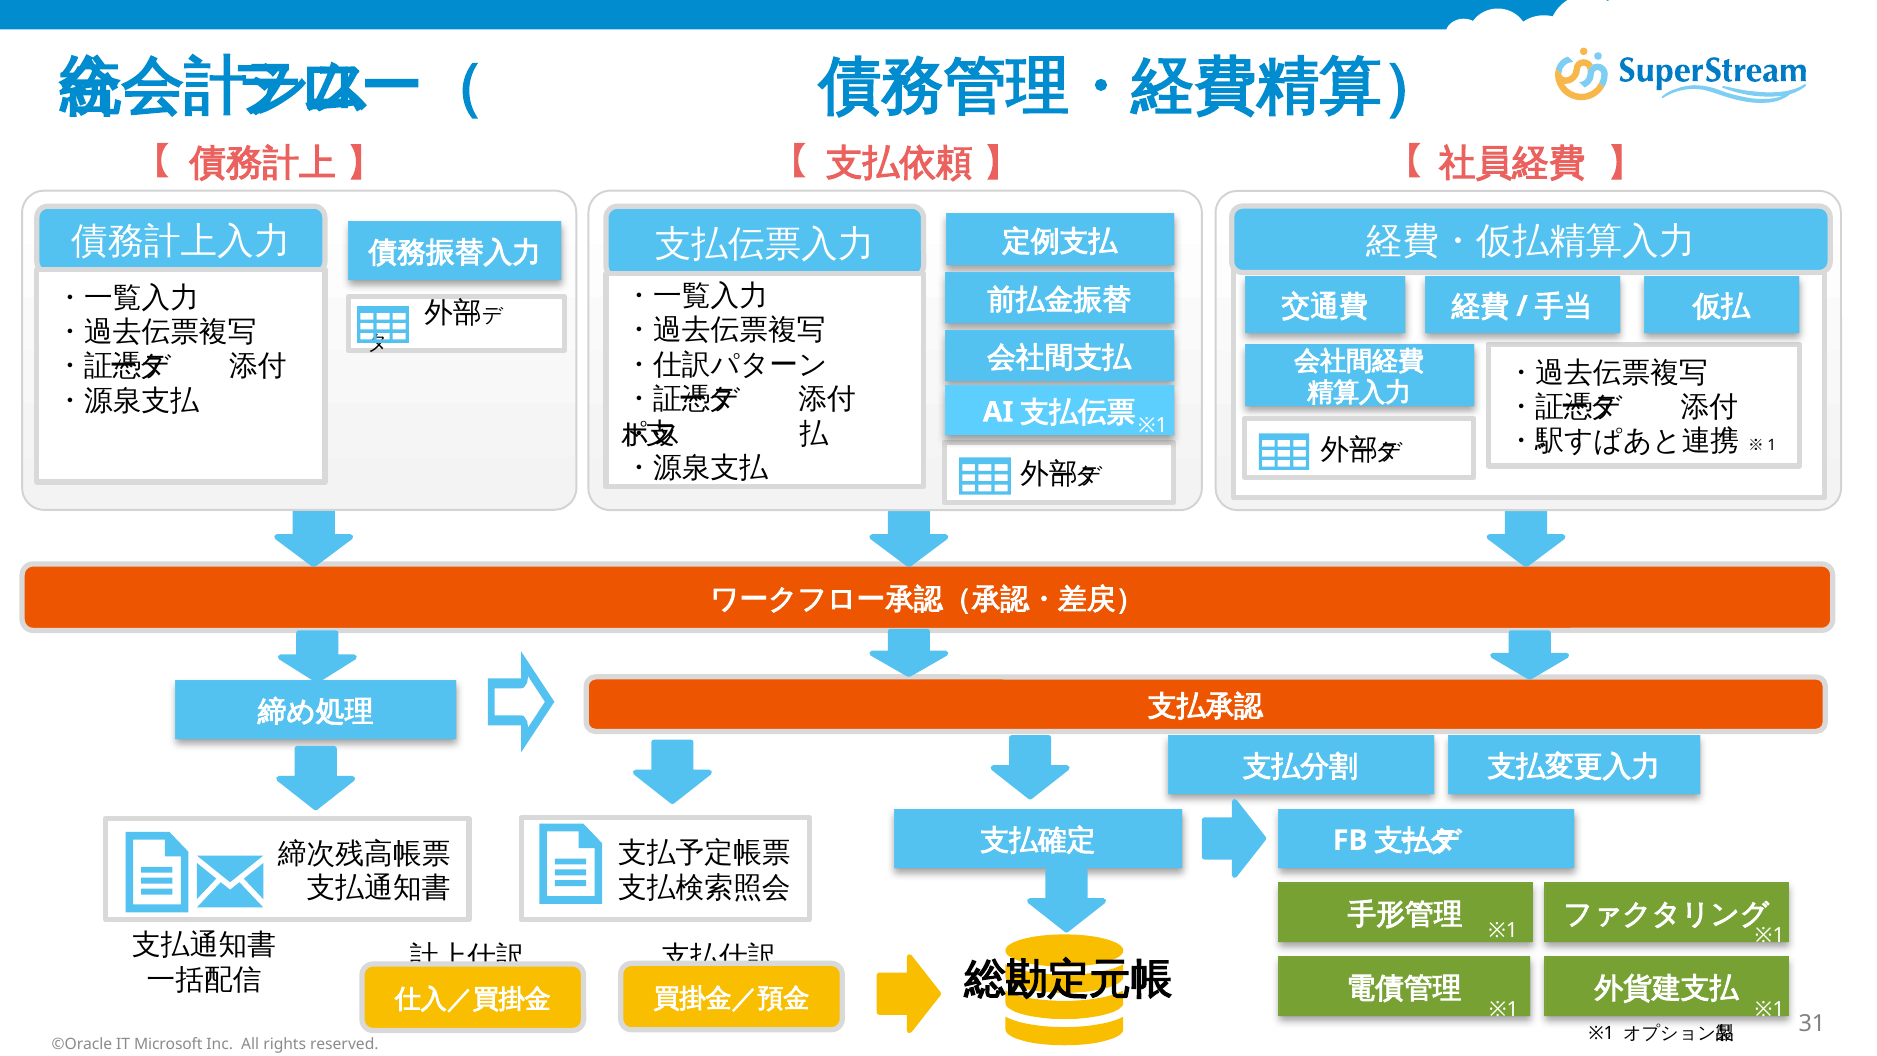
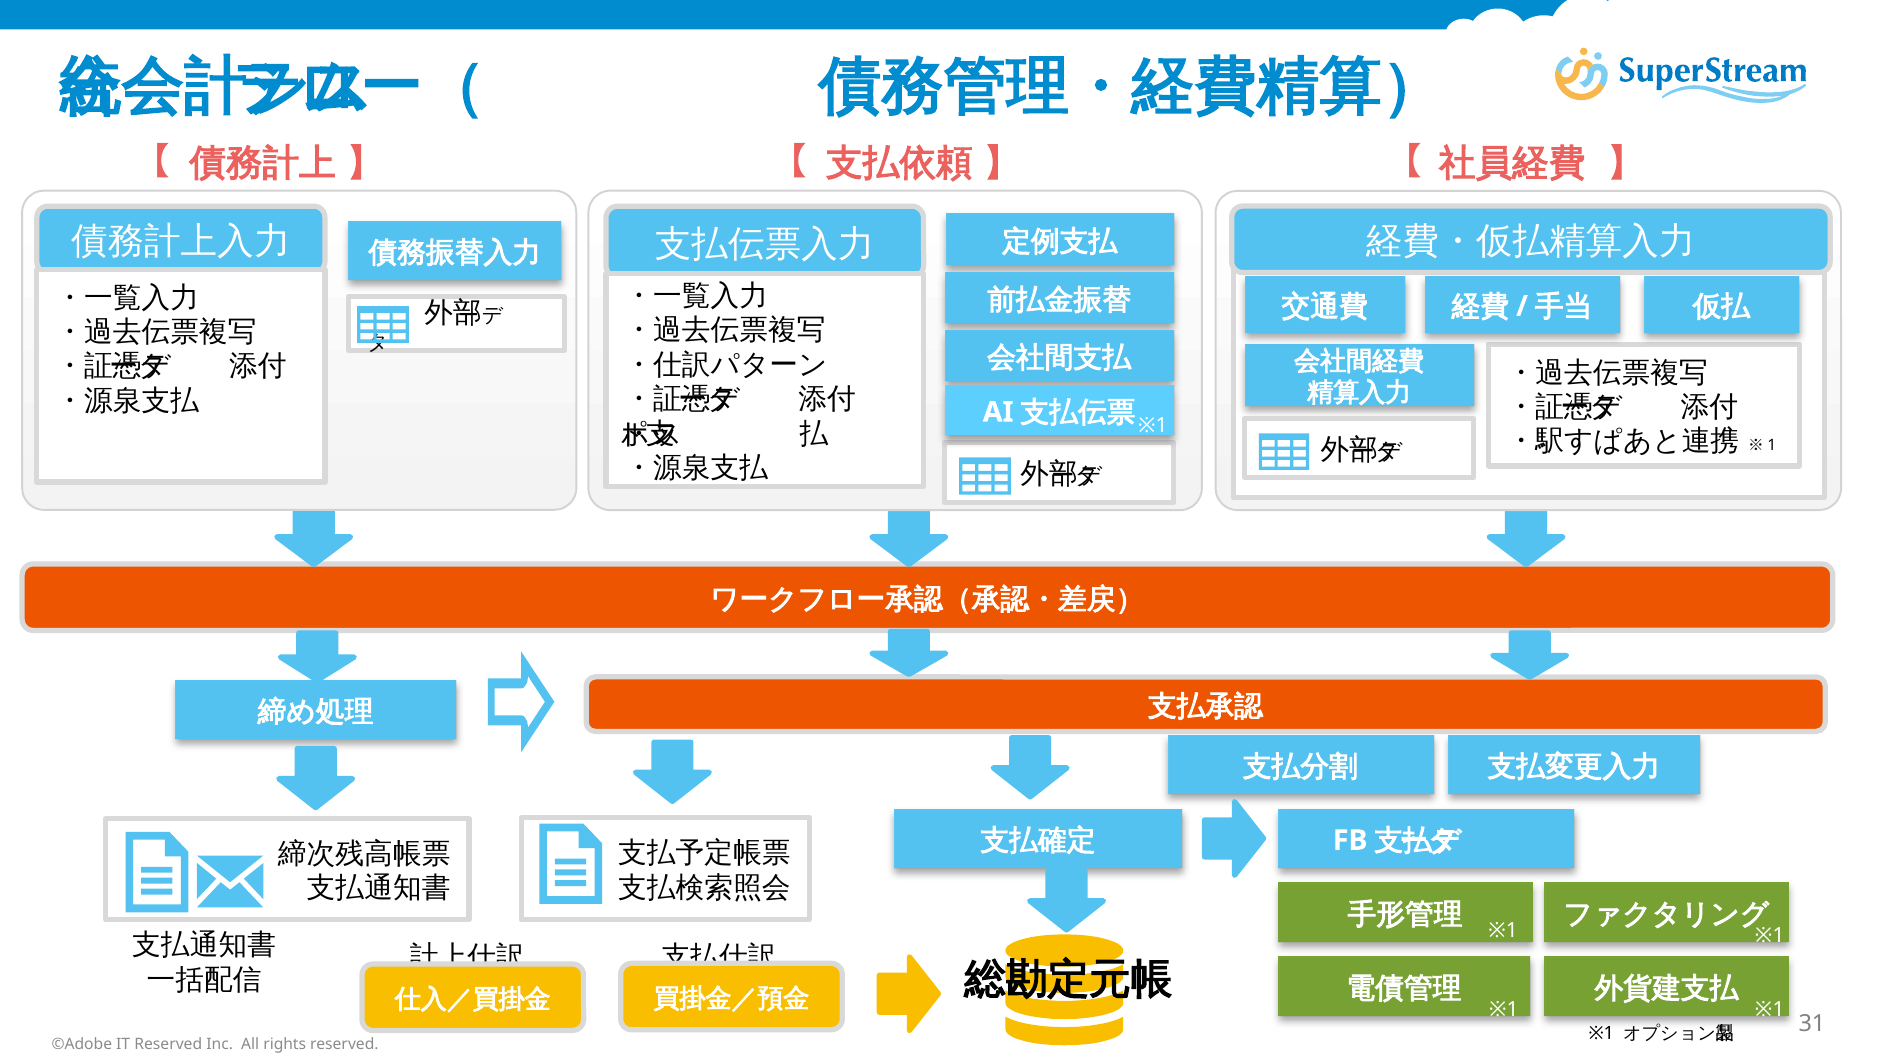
©Oracle: ©Oracle -> ©Adobe
IT Microsoft: Microsoft -> Reserved
